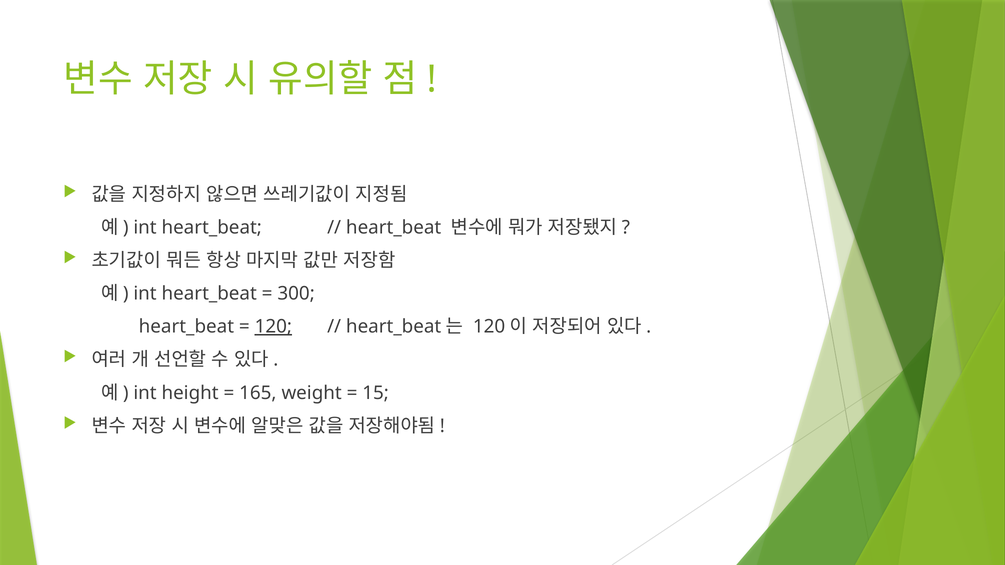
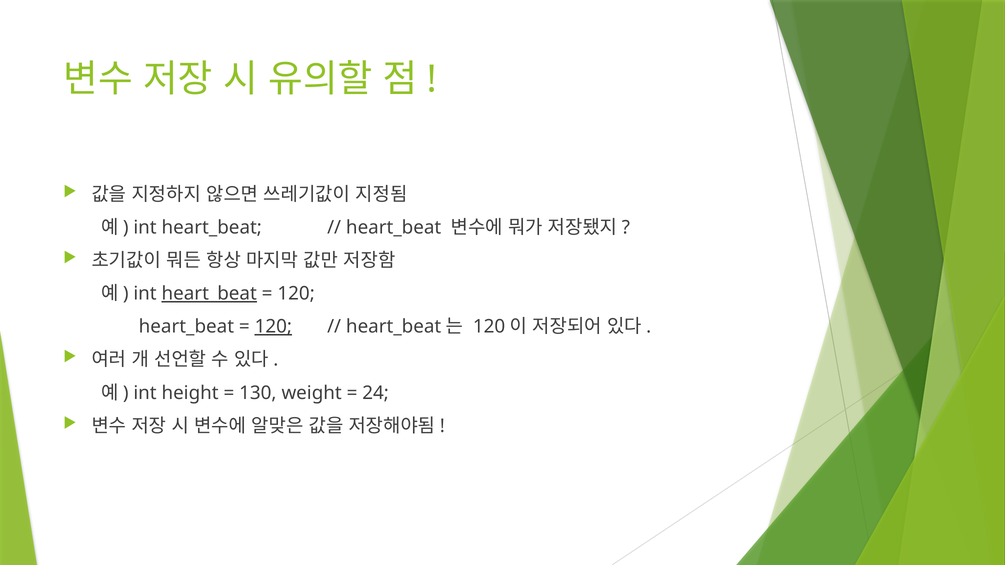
heart_beat at (209, 294) underline: none -> present
300 at (296, 294): 300 -> 120
165: 165 -> 130
15: 15 -> 24
